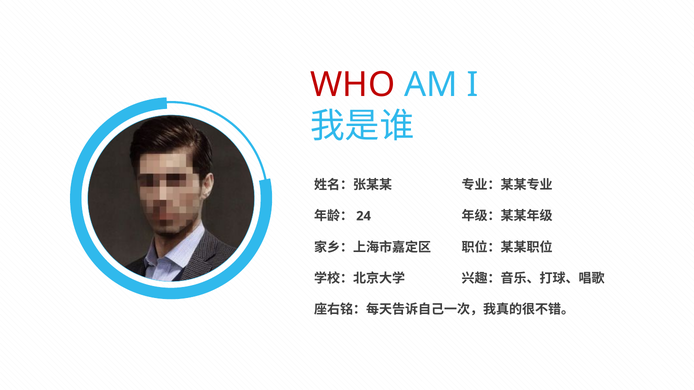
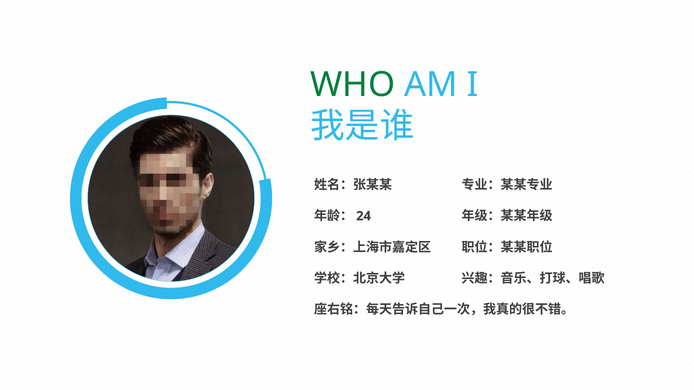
WHO colour: red -> green
